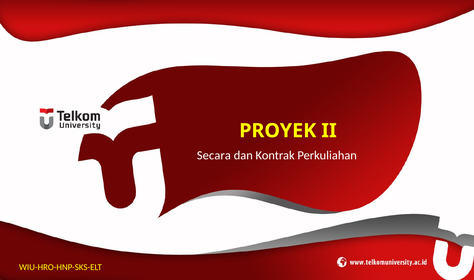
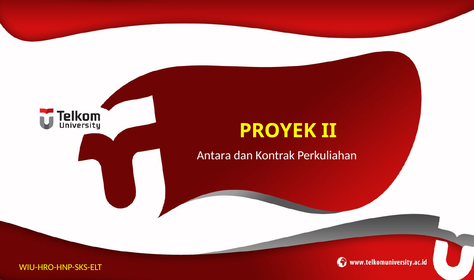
Secara: Secara -> Antara
